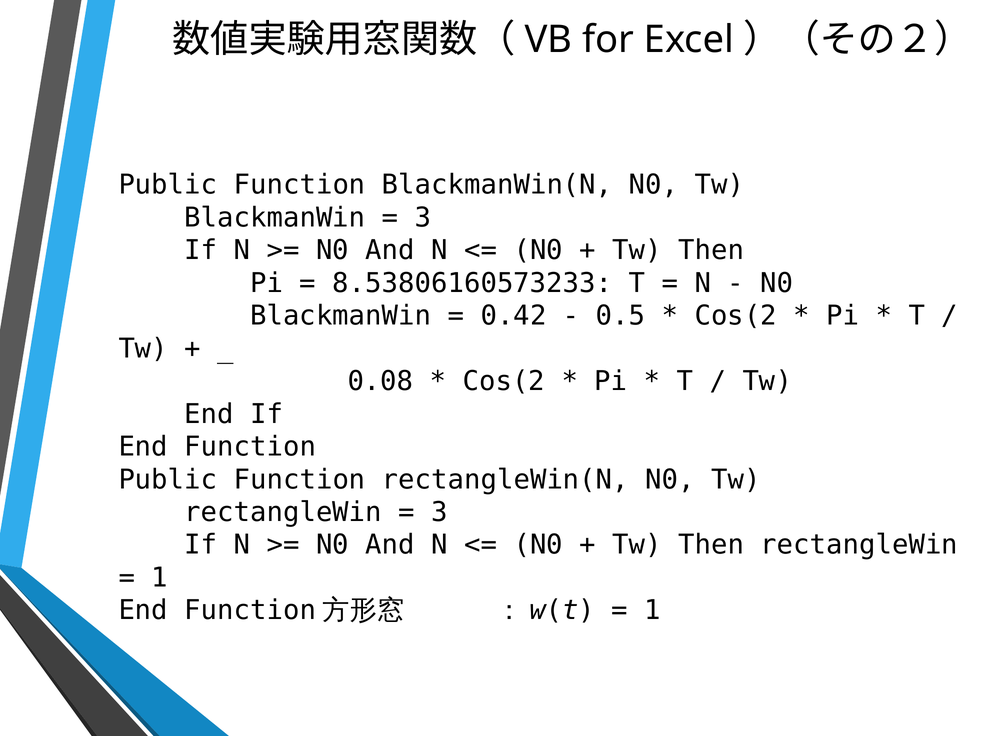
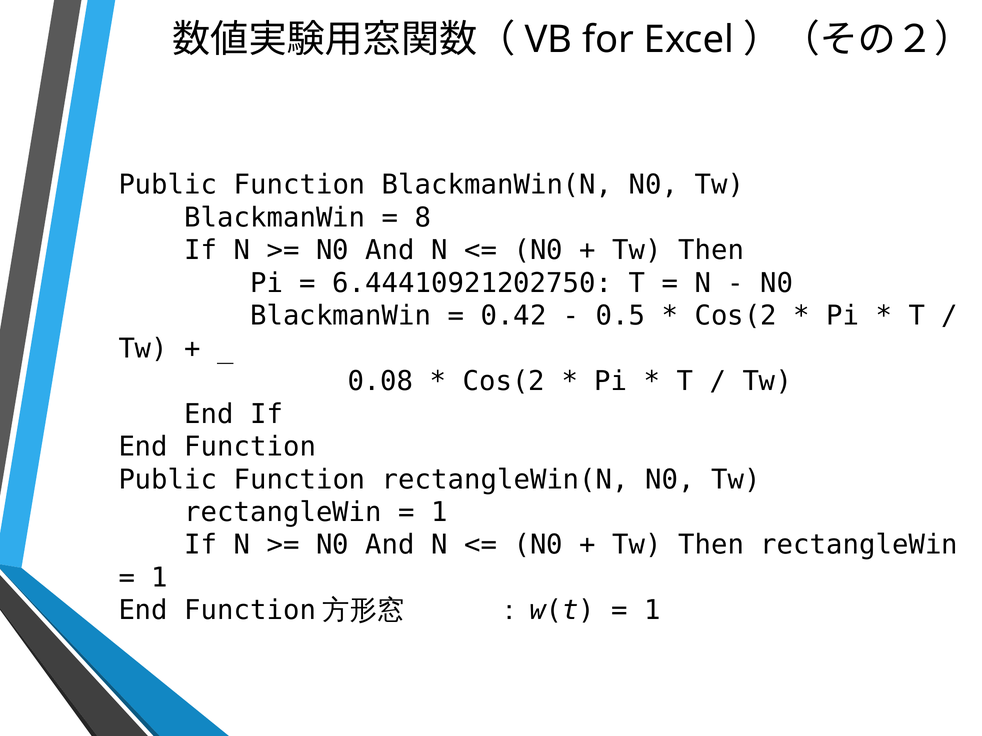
3 at (423, 218): 3 -> 8
8.53806160573233: 8.53806160573233 -> 6.44410921202750
3 at (440, 513): 3 -> 1
